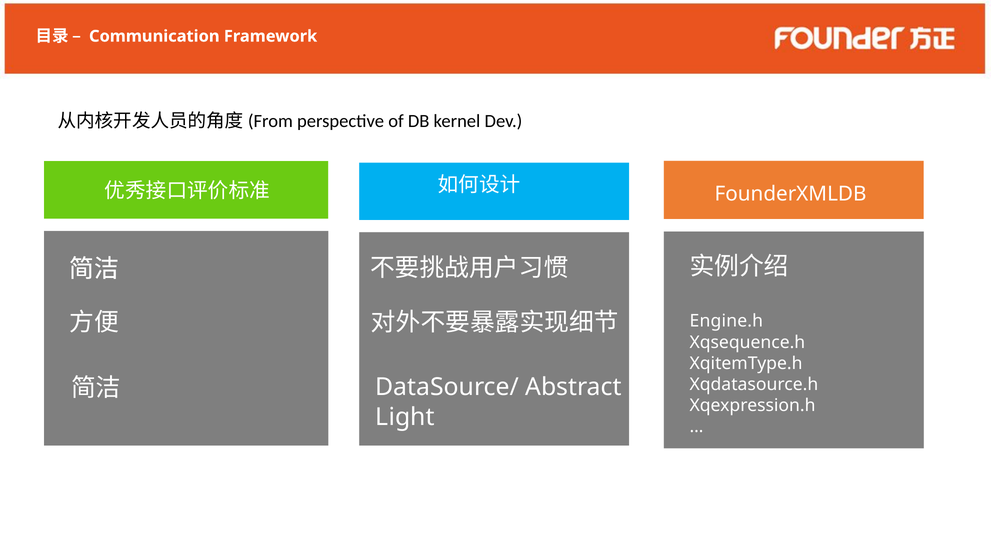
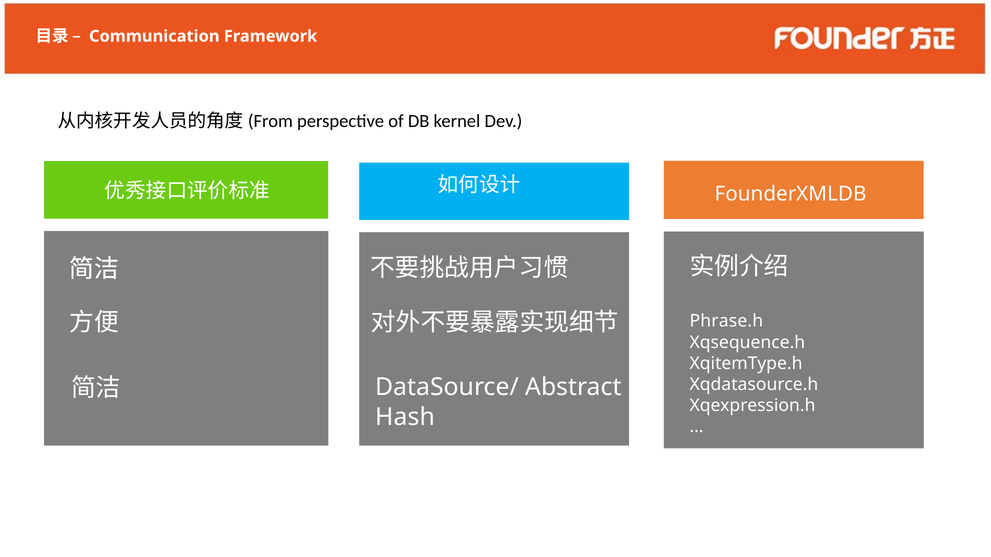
Engine.h: Engine.h -> Phrase.h
Light: Light -> Hash
